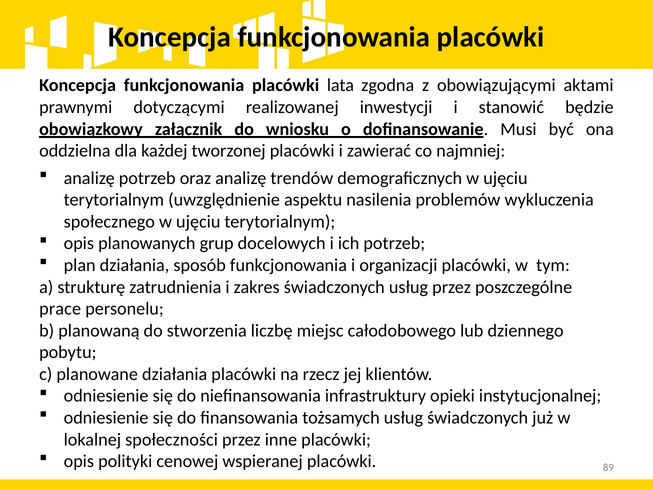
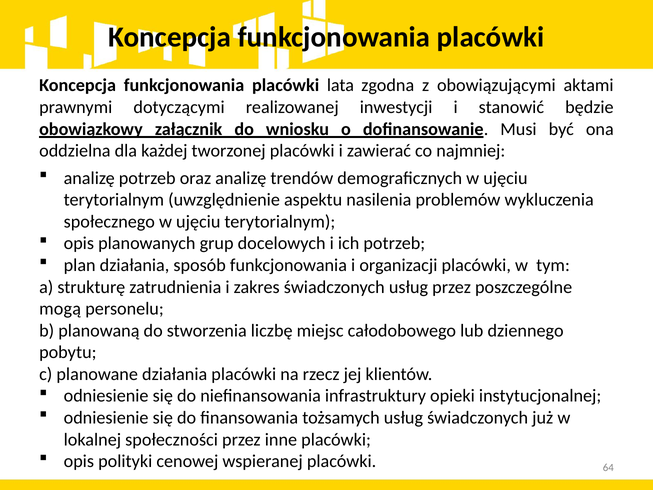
prace: prace -> mogą
89: 89 -> 64
